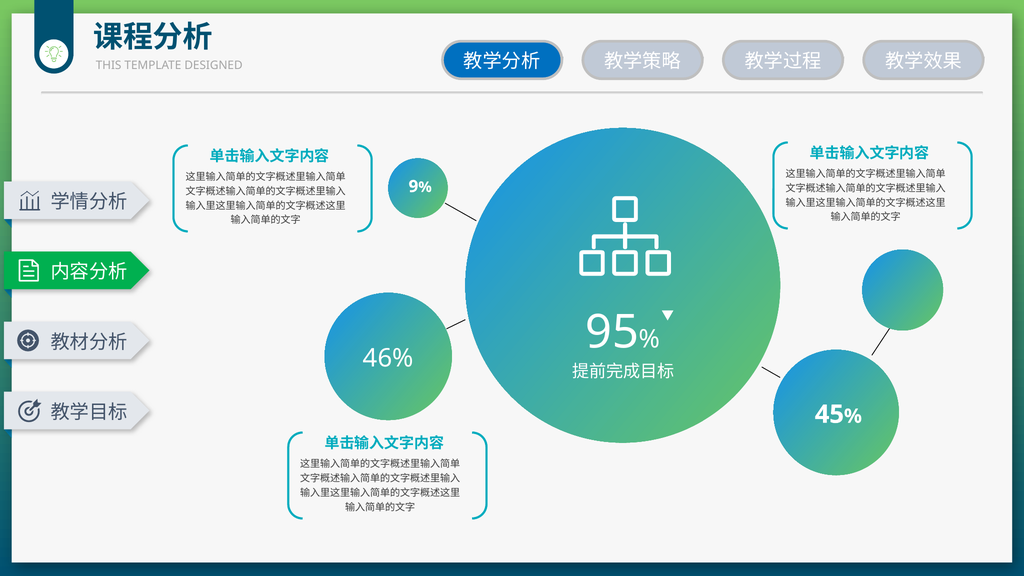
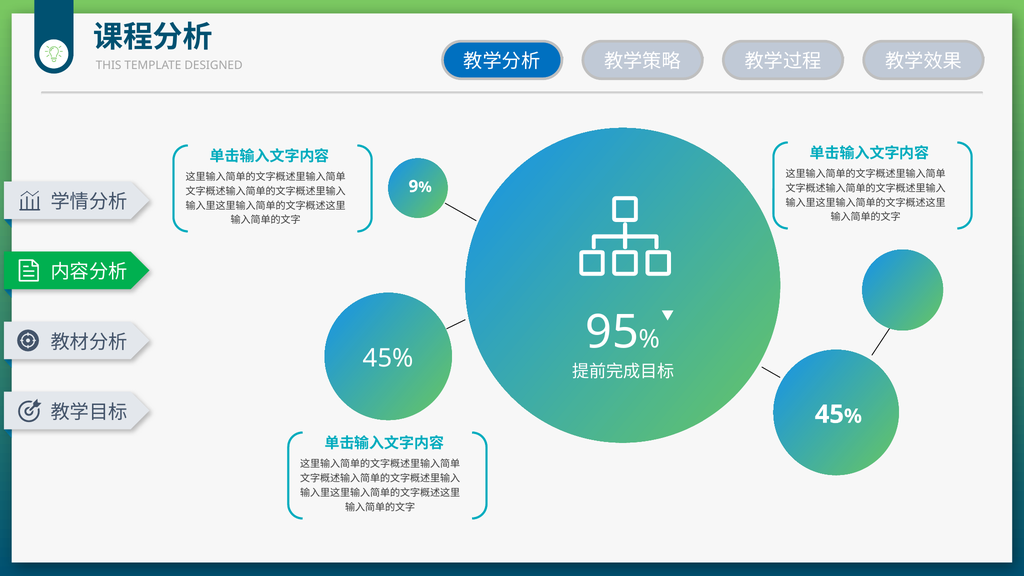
46%: 46% -> 45%
